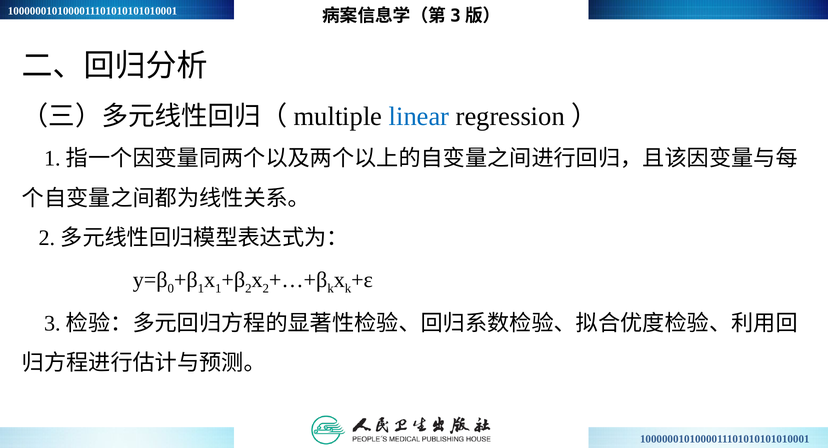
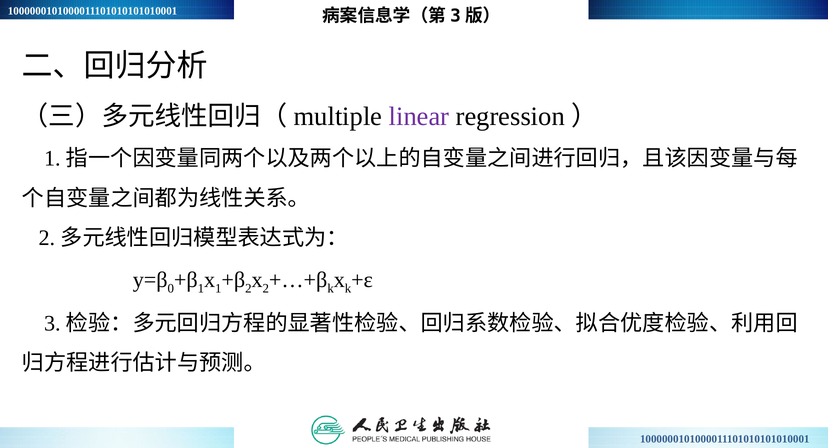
linear colour: blue -> purple
